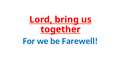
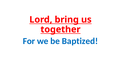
Farewell: Farewell -> Baptized
